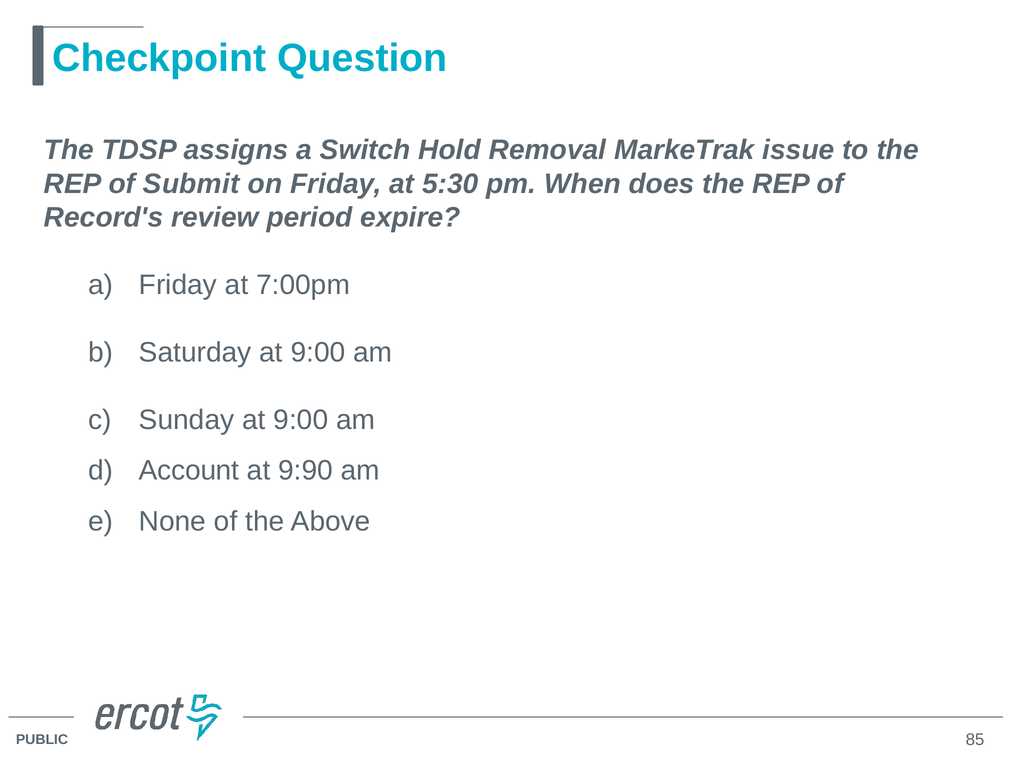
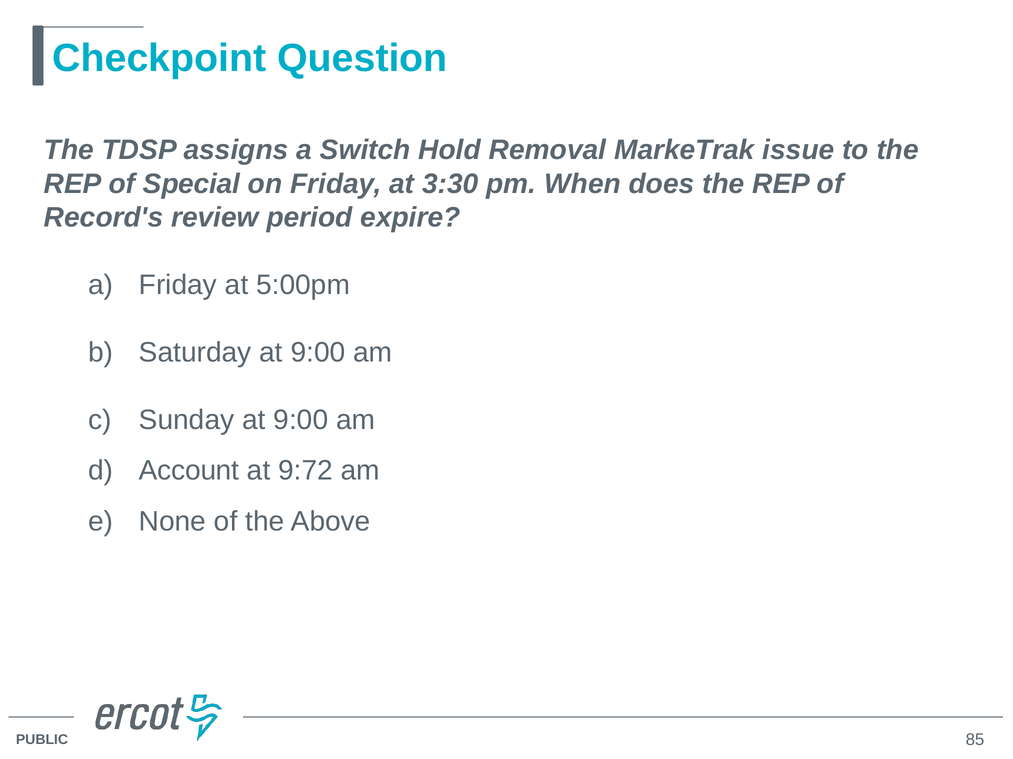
Submit: Submit -> Special
5:30: 5:30 -> 3:30
7:00pm: 7:00pm -> 5:00pm
9:90: 9:90 -> 9:72
